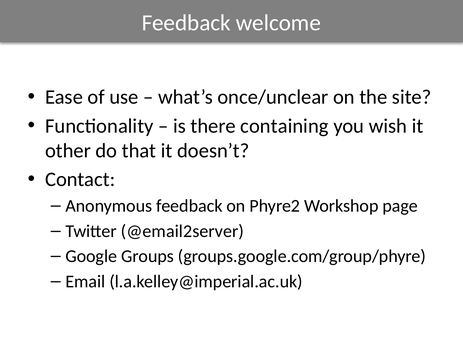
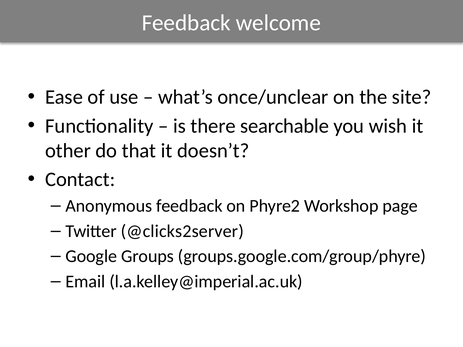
containing: containing -> searchable
@email2server: @email2server -> @clicks2server
